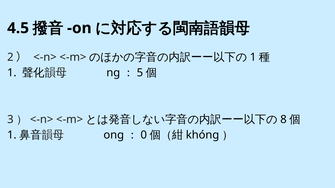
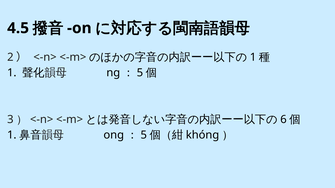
8: 8 -> 6
0 at (144, 135): 0 -> 5
